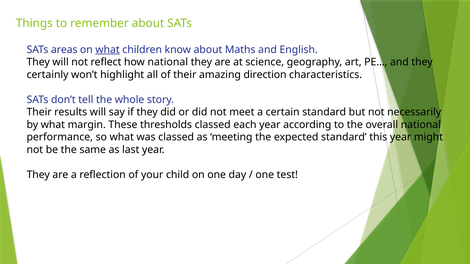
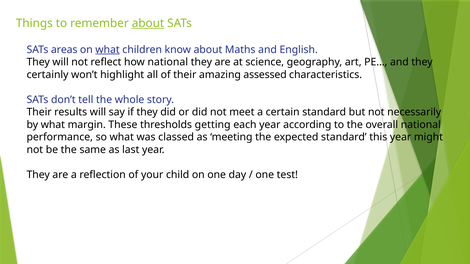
about at (148, 23) underline: none -> present
direction: direction -> assessed
thresholds classed: classed -> getting
